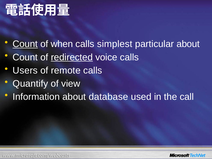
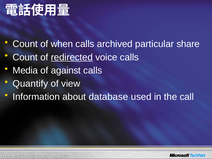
Count at (25, 44) underline: present -> none
simplest: simplest -> archived
particular about: about -> share
Users: Users -> Media
remote: remote -> against
